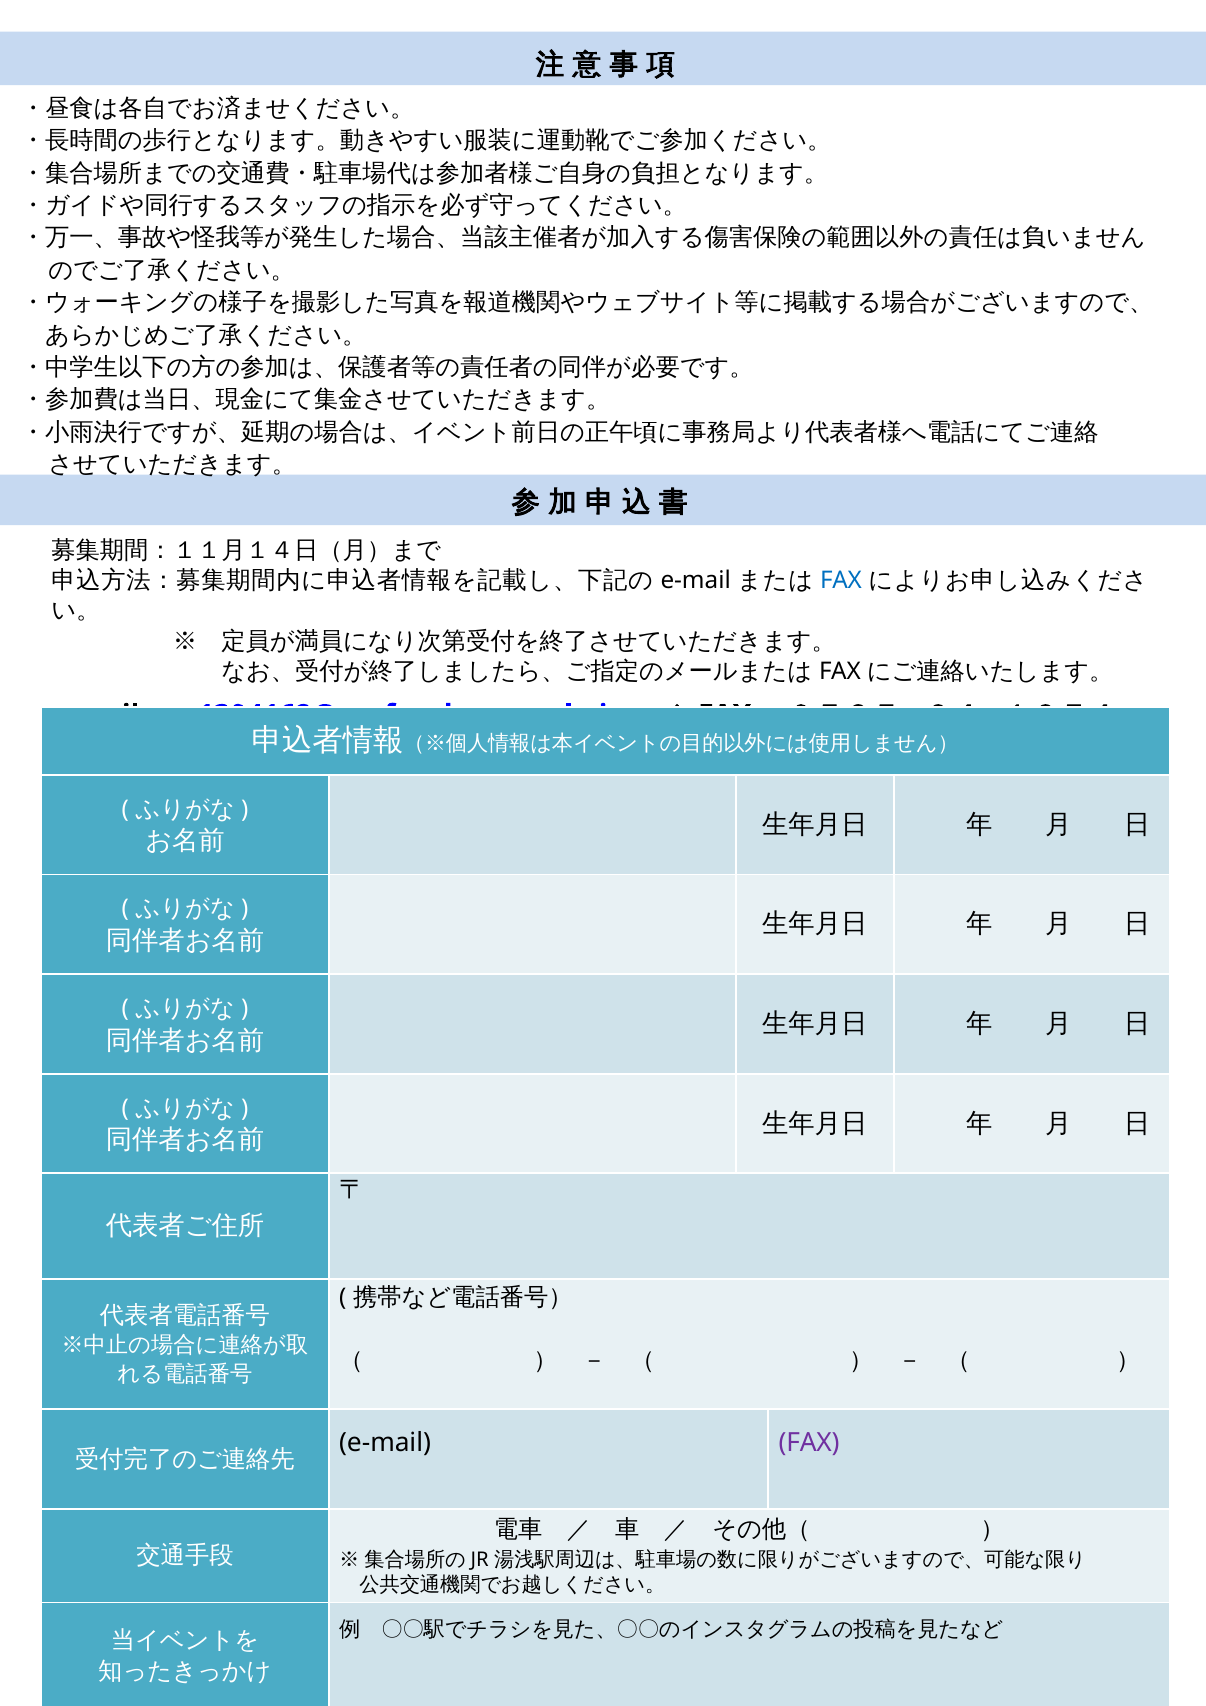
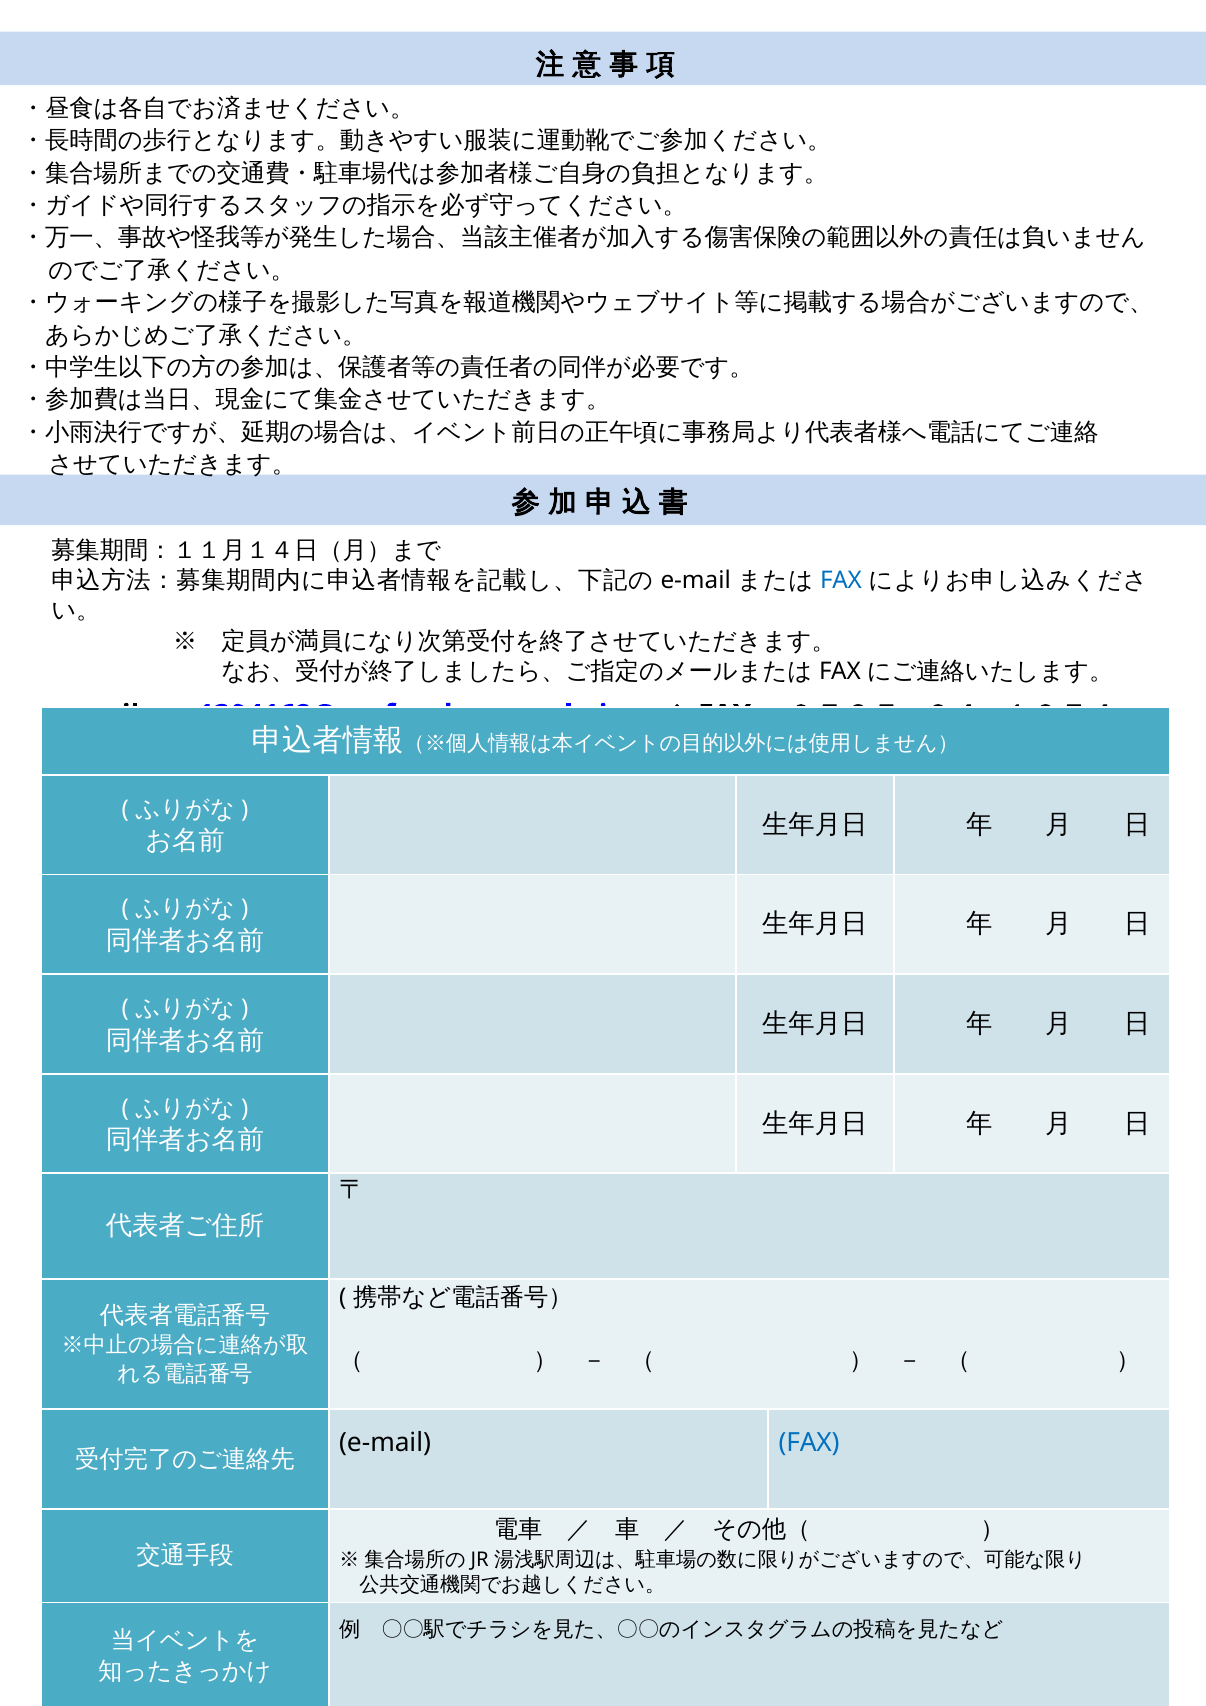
FAX at (809, 1442) colour: purple -> blue
